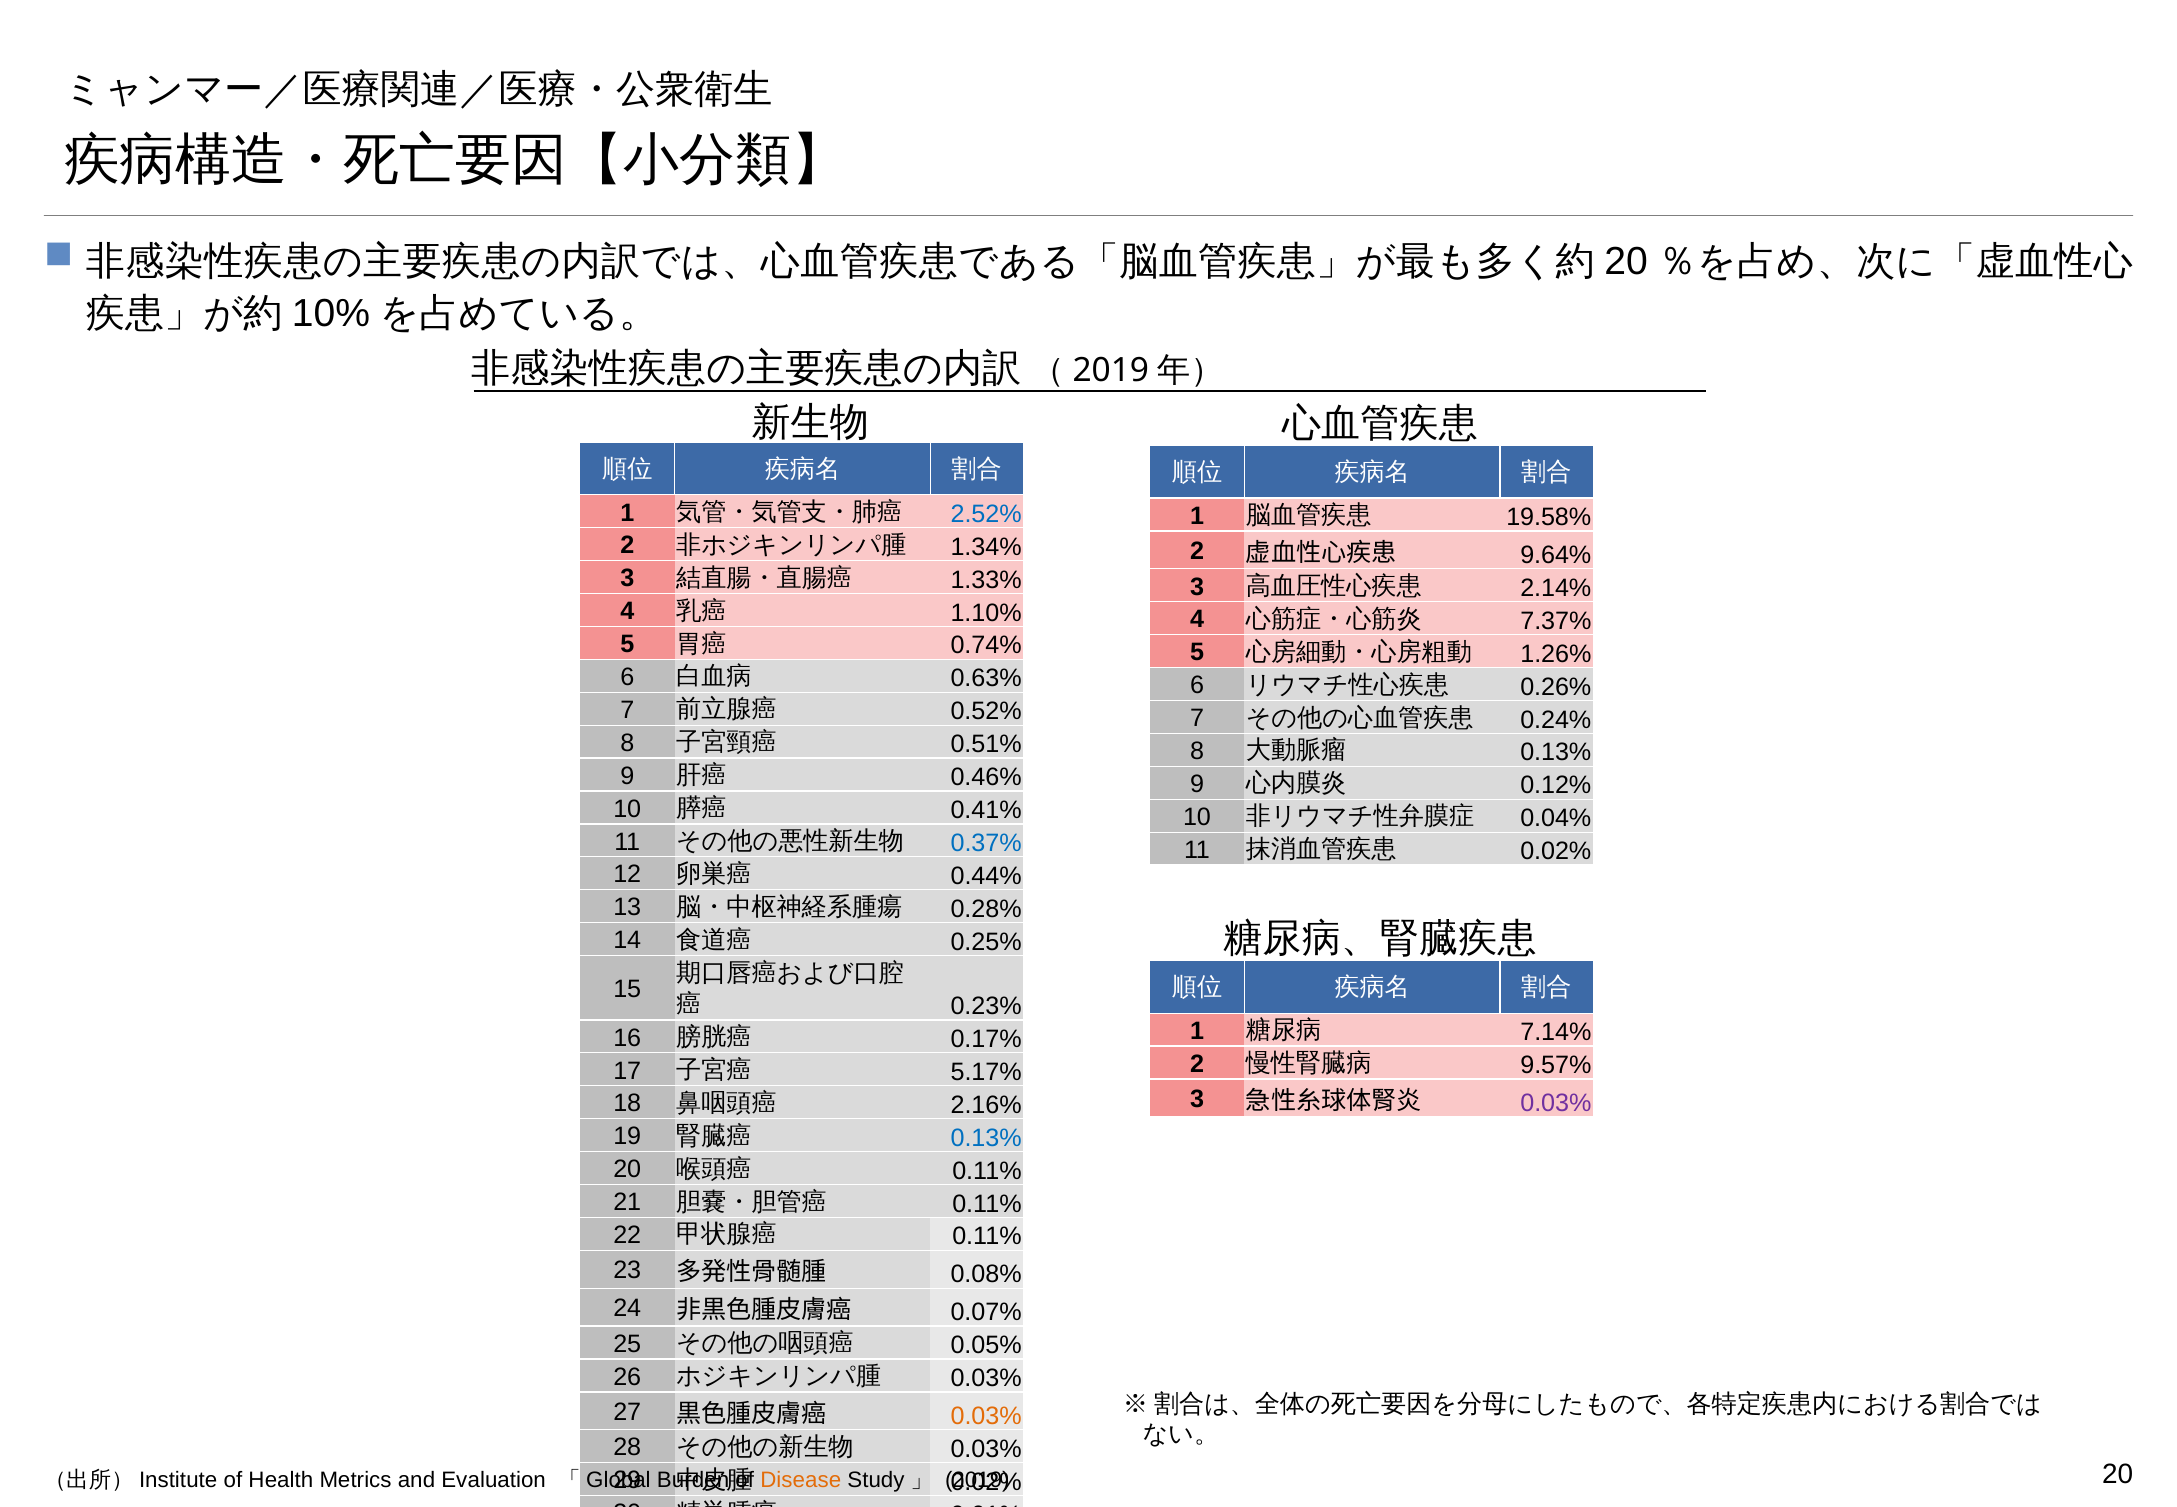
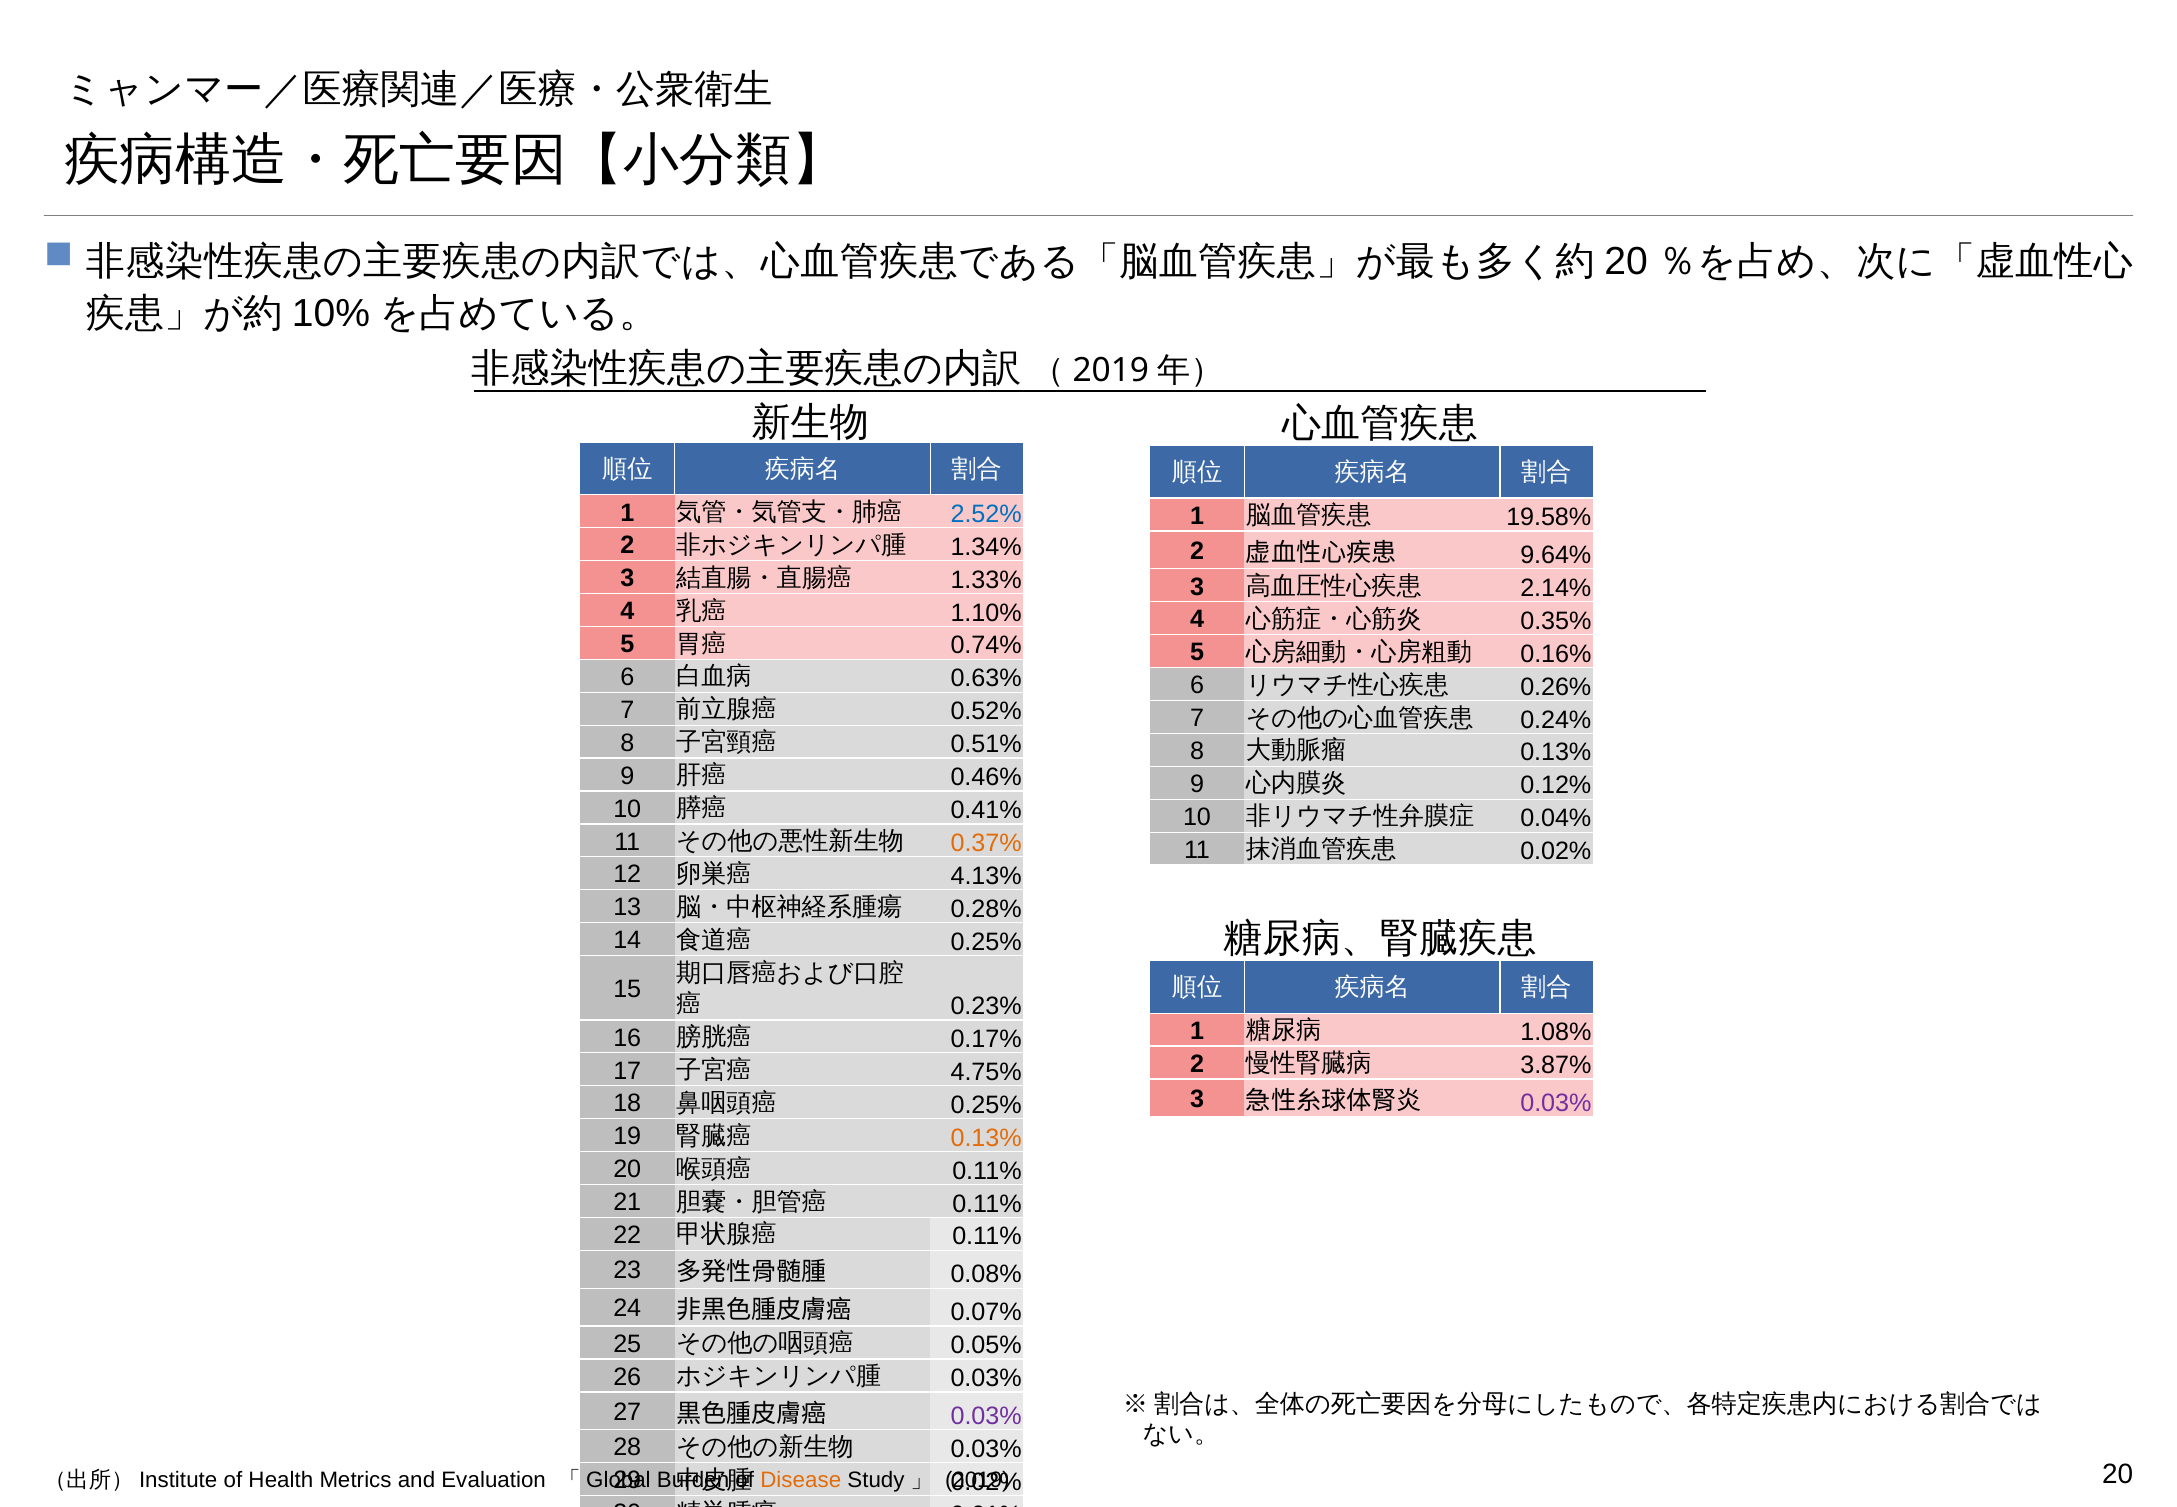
7.37%: 7.37% -> 0.35%
1.26%: 1.26% -> 0.16%
0.37% colour: blue -> orange
0.44%: 0.44% -> 4.13%
7.14%: 7.14% -> 1.08%
9.57%: 9.57% -> 3.87%
5.17%: 5.17% -> 4.75%
2.16% at (986, 1105): 2.16% -> 0.25%
0.13% at (986, 1138) colour: blue -> orange
0.03% at (986, 1416) colour: orange -> purple
